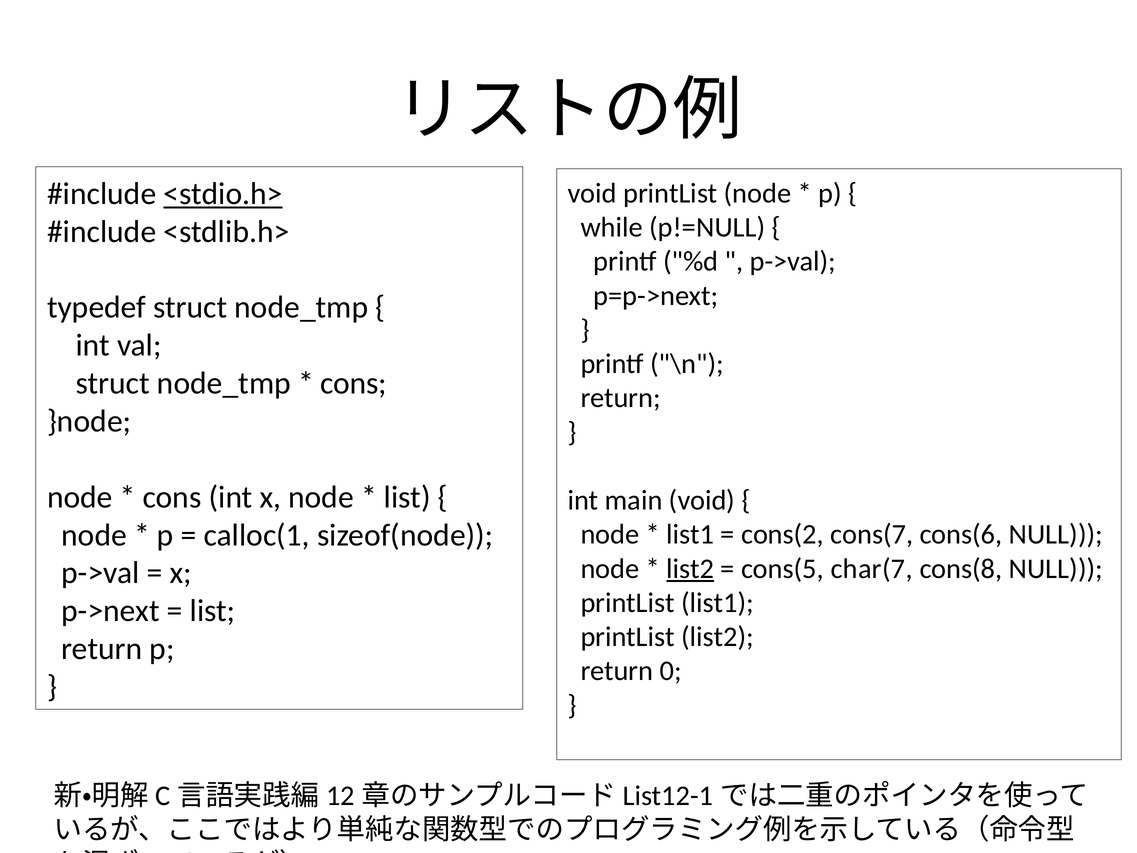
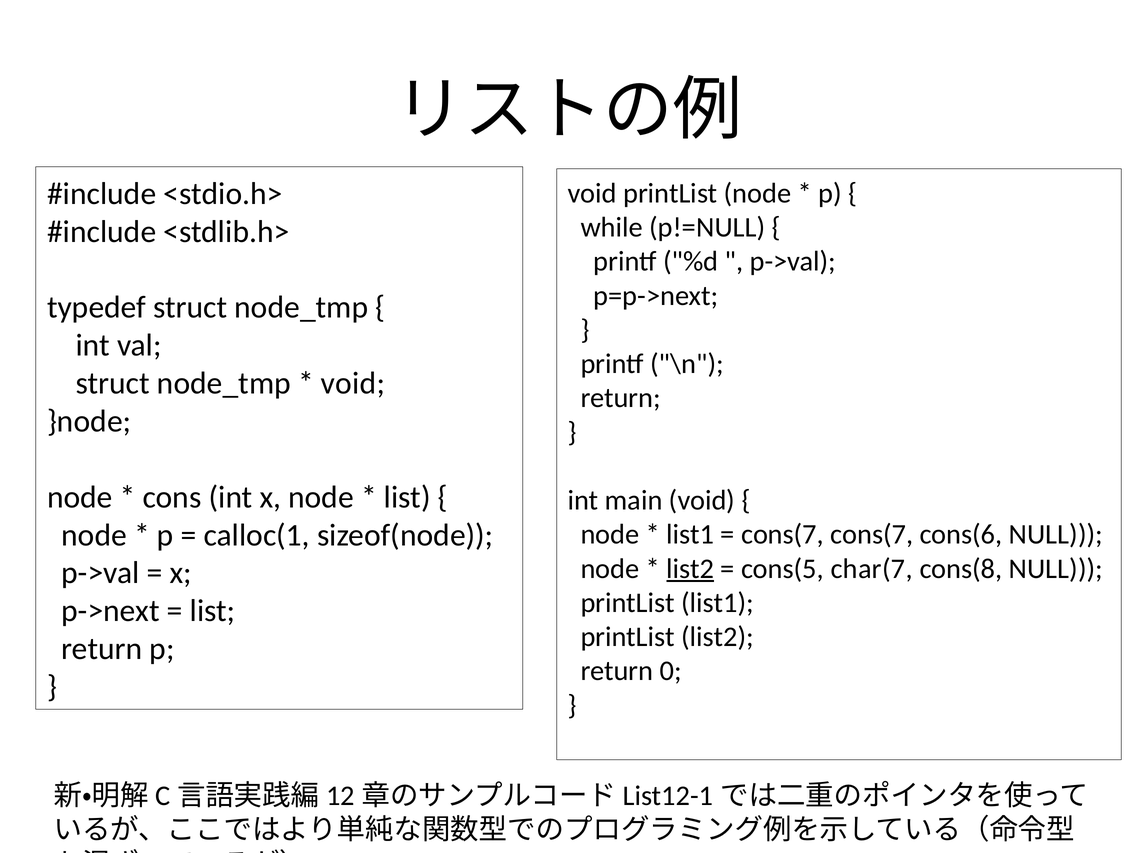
<stdio.h> underline: present -> none
cons at (353, 383): cons -> void
cons(2 at (782, 534): cons(2 -> cons(7
